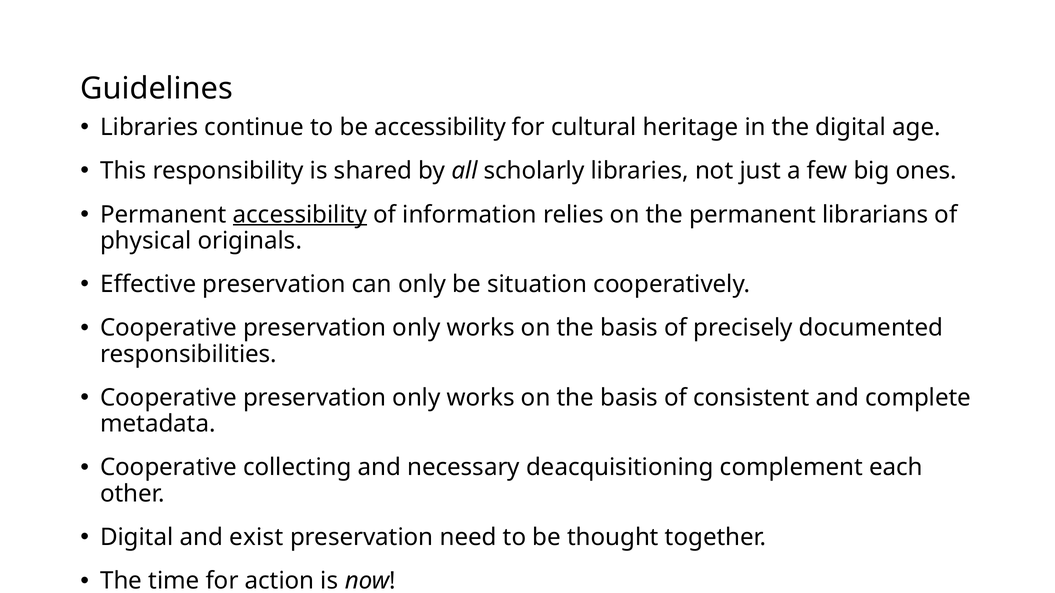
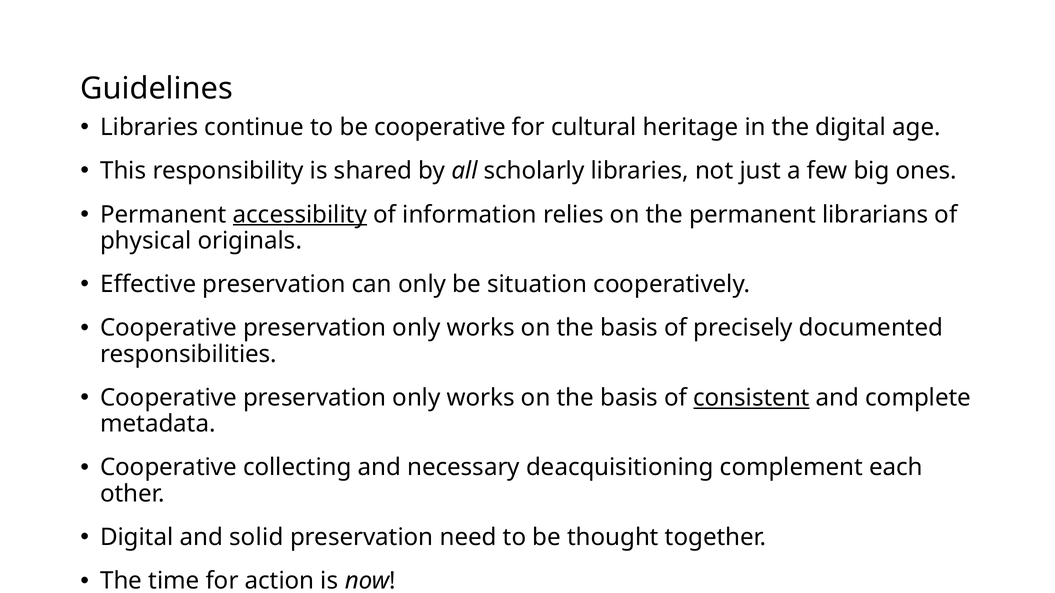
be accessibility: accessibility -> cooperative
consistent underline: none -> present
exist: exist -> solid
